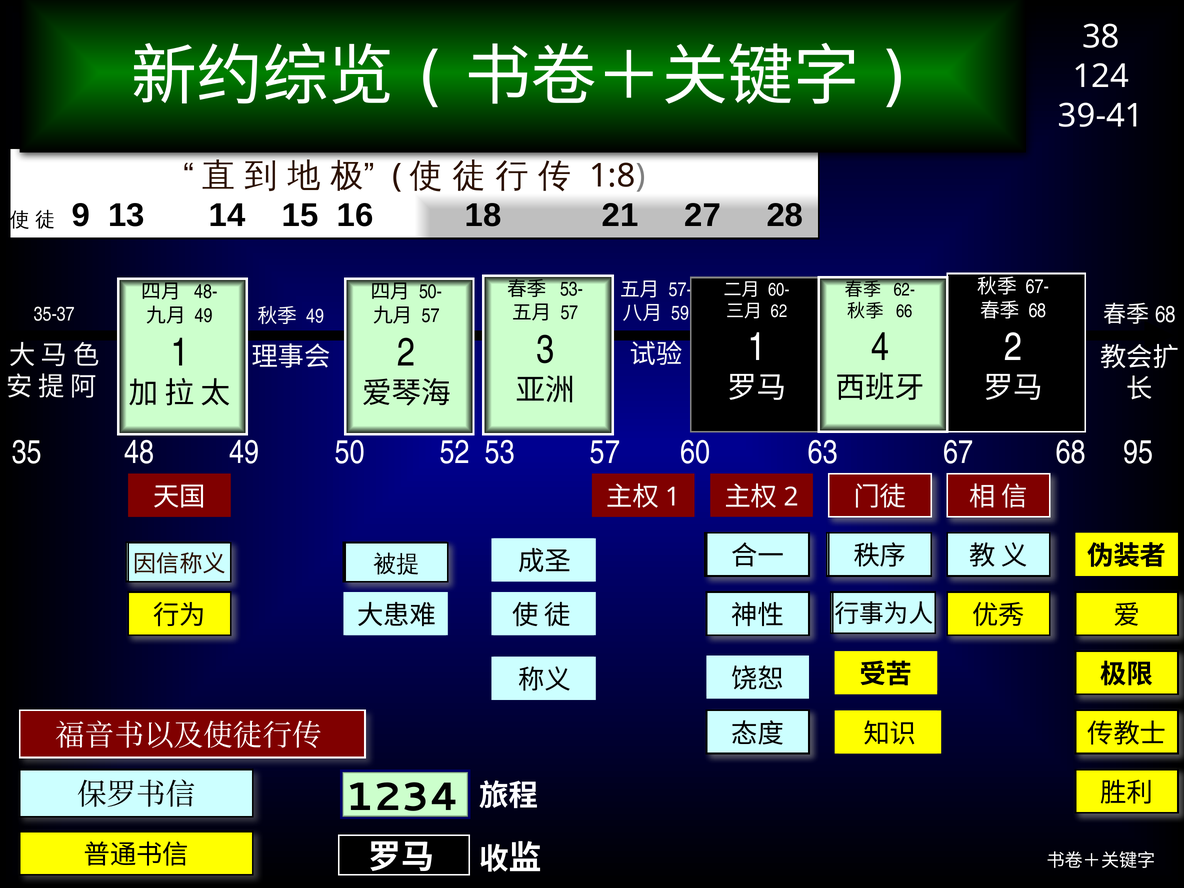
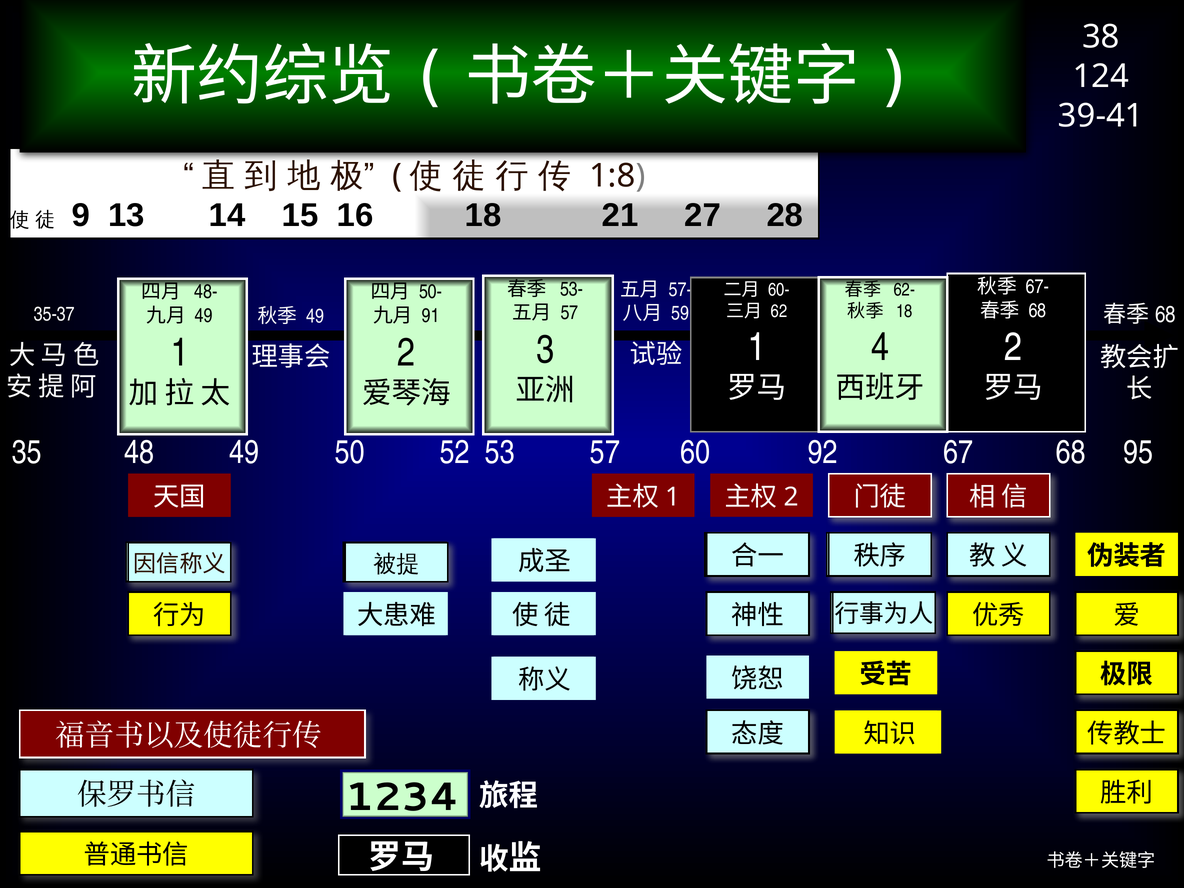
66 at (904, 311): 66 -> 18
57 at (431, 316): 57 -> 91
63: 63 -> 92
